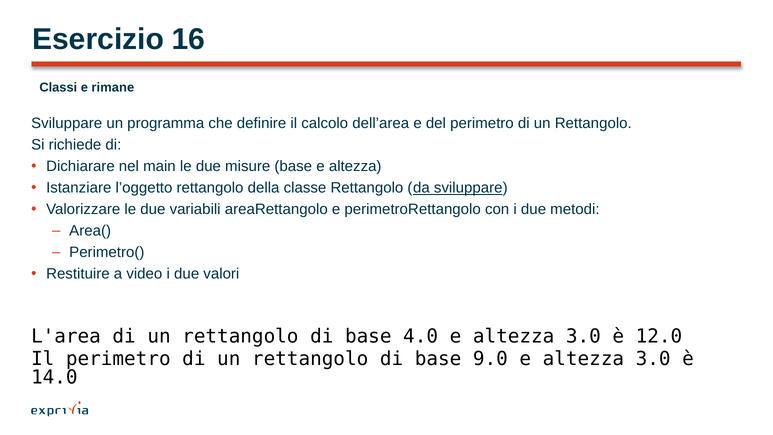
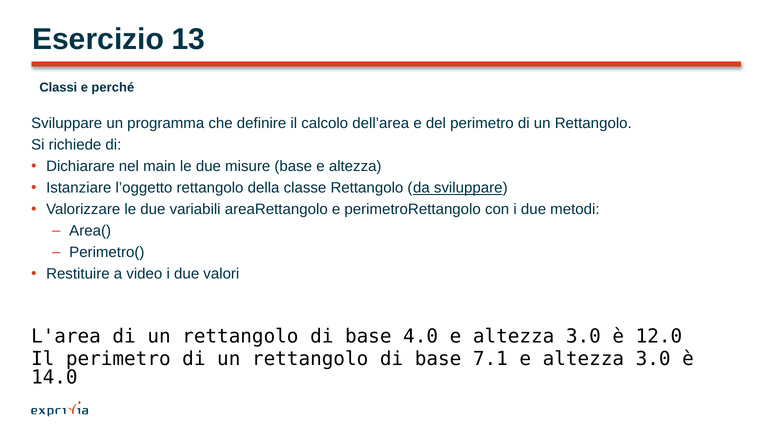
16: 16 -> 13
rimane: rimane -> perché
9.0: 9.0 -> 7.1
